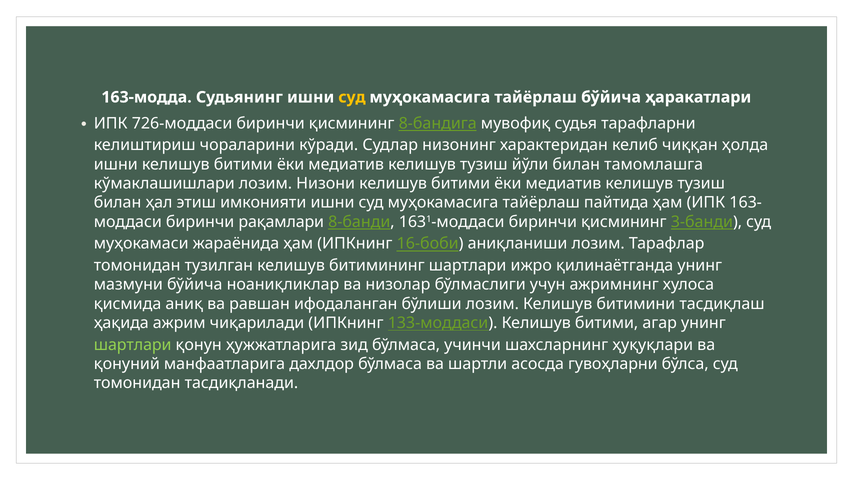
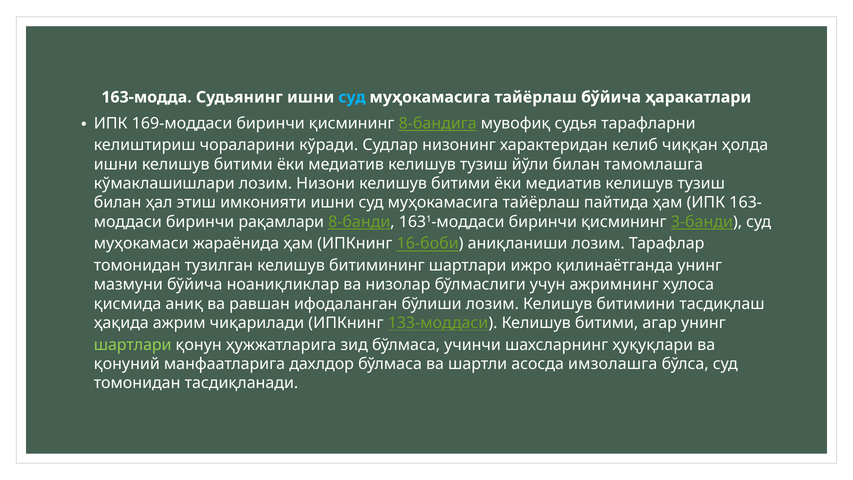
суд at (352, 97) colour: yellow -> light blue
726-моддаси: 726-моддаси -> 169-моддаси
гувоҳларни: гувоҳларни -> имзолашга
